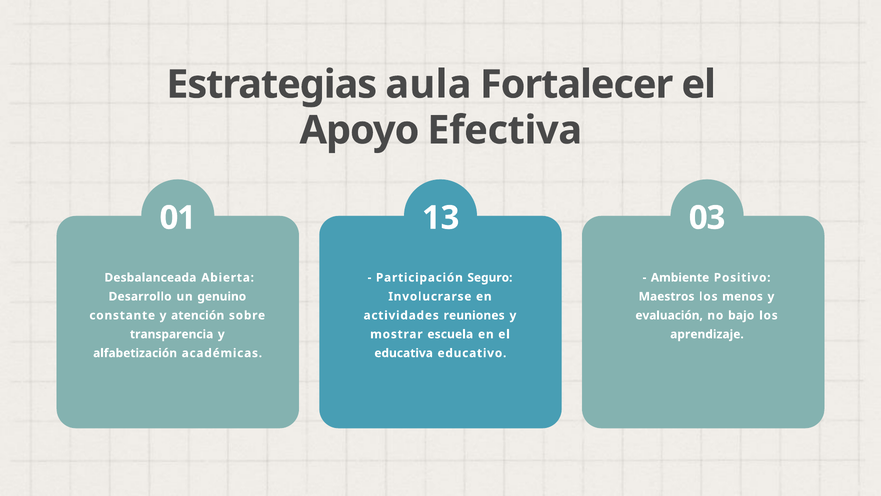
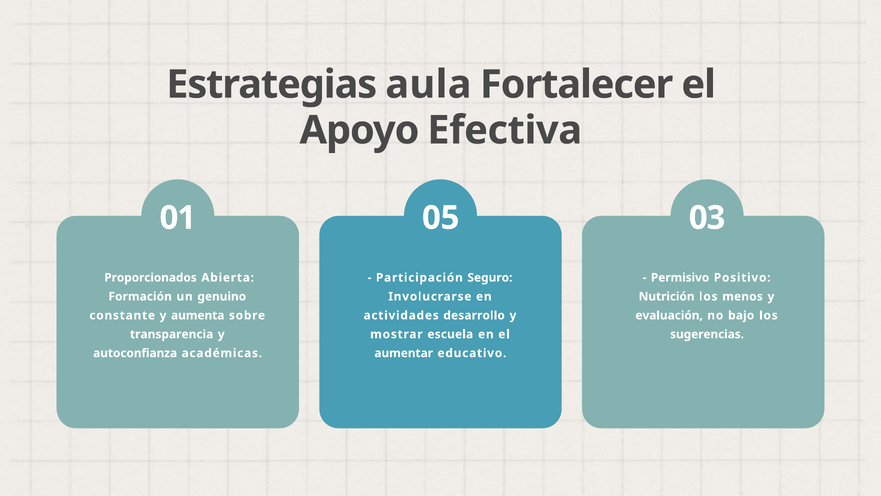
13: 13 -> 05
Desbalanceada: Desbalanceada -> Proporcionados
Ambiente: Ambiente -> Permisivo
Desarrollo: Desarrollo -> Formación
Maestros: Maestros -> Nutrición
atención: atención -> aumenta
reuniones: reuniones -> desarrollo
aprendizaje: aprendizaje -> sugerencias
alfabetización: alfabetización -> autoconfianza
educativa: educativa -> aumentar
